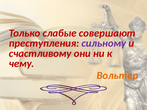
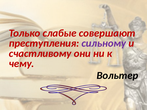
Вольтер colour: orange -> black
